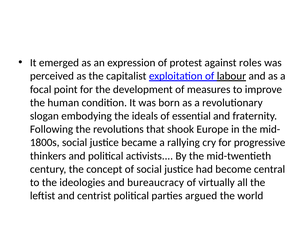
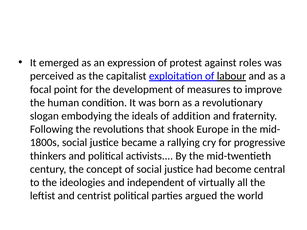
essential: essential -> addition
bureaucracy: bureaucracy -> independent
